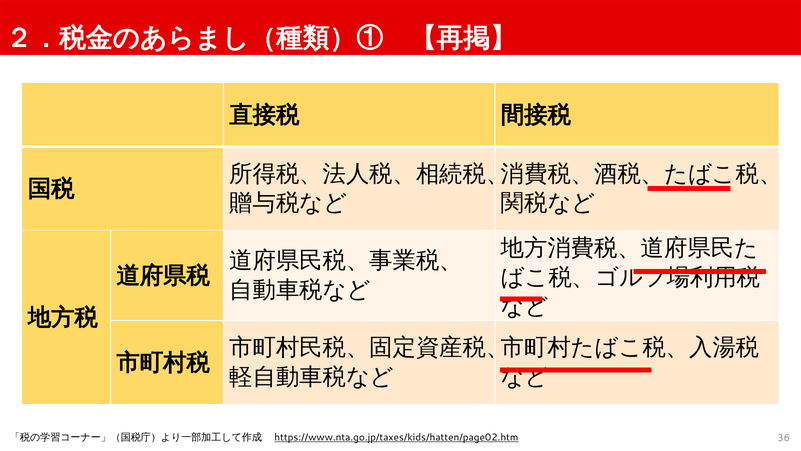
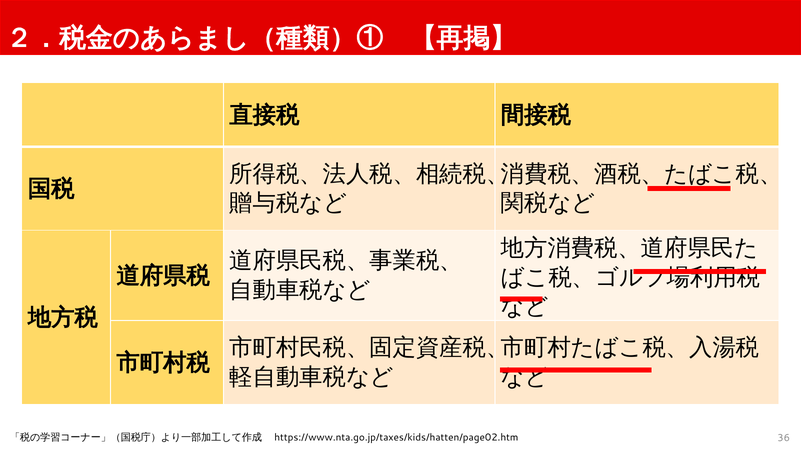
https://www.nta.go.jp/taxes/kids/hatten/page02.htm underline: present -> none
